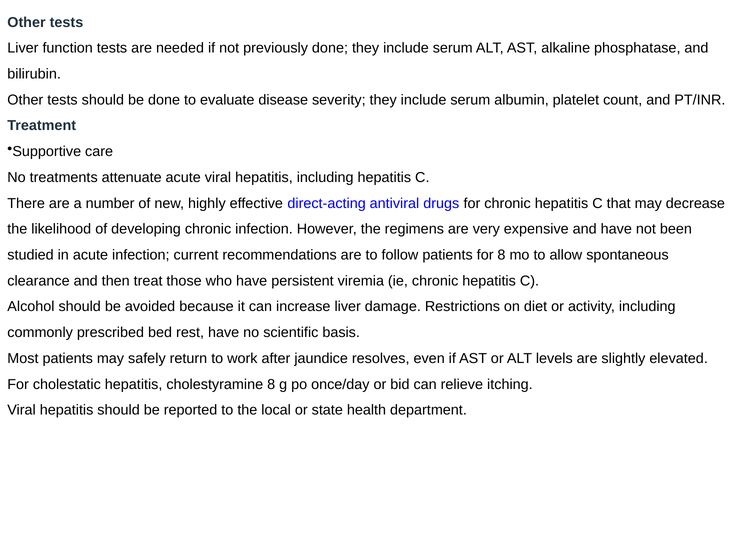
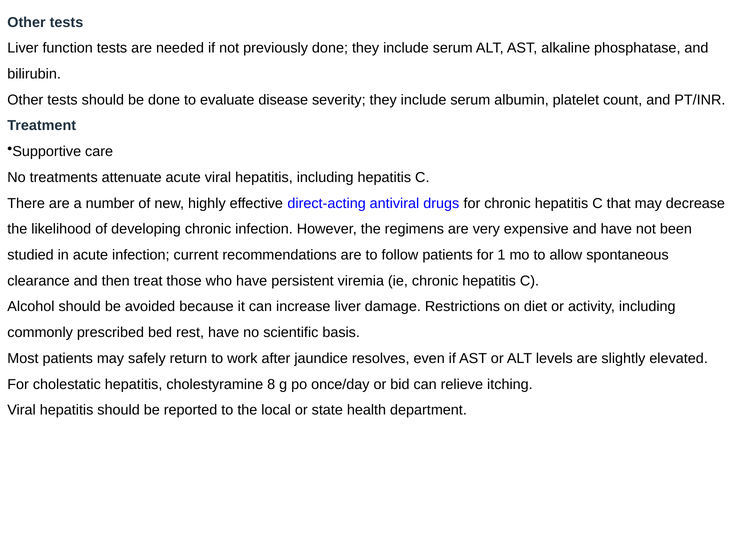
for 8: 8 -> 1
